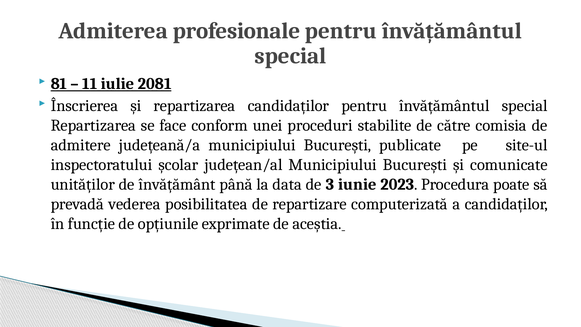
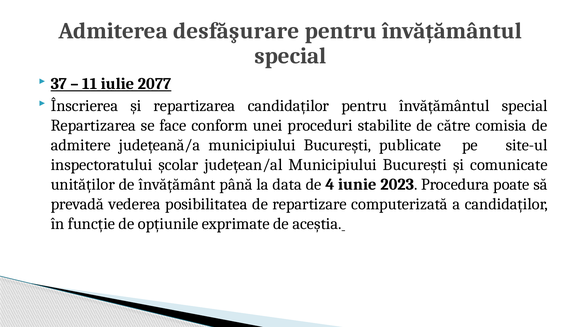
profesionale: profesionale -> desfăşurare
81: 81 -> 37
2081: 2081 -> 2077
3: 3 -> 4
